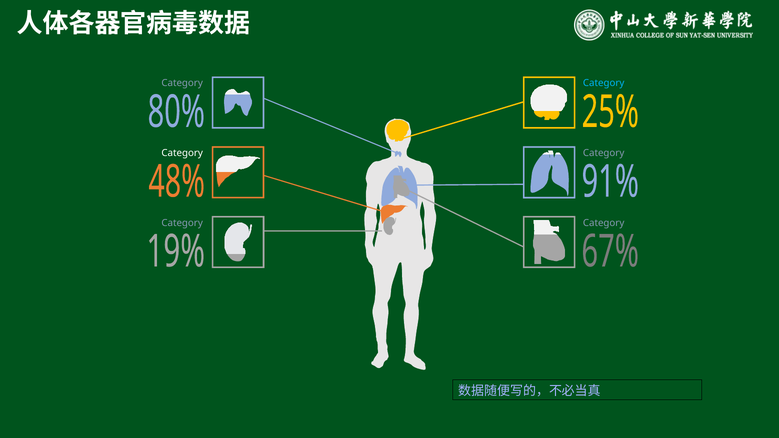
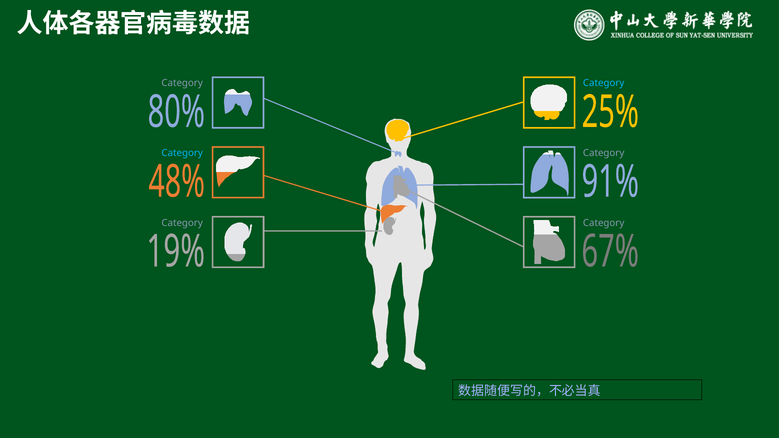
Category at (182, 153) colour: white -> light blue
